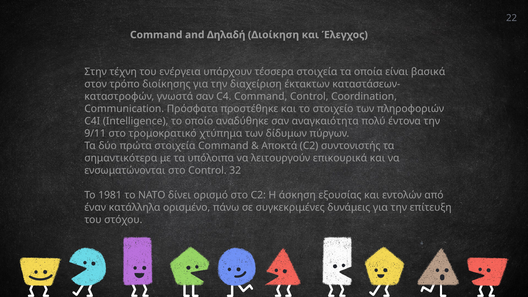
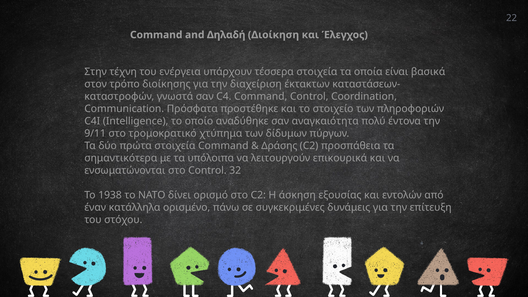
Αποκτά: Αποκτά -> Δράσης
συντονιστής: συντονιστής -> προσπάθεια
1981: 1981 -> 1938
